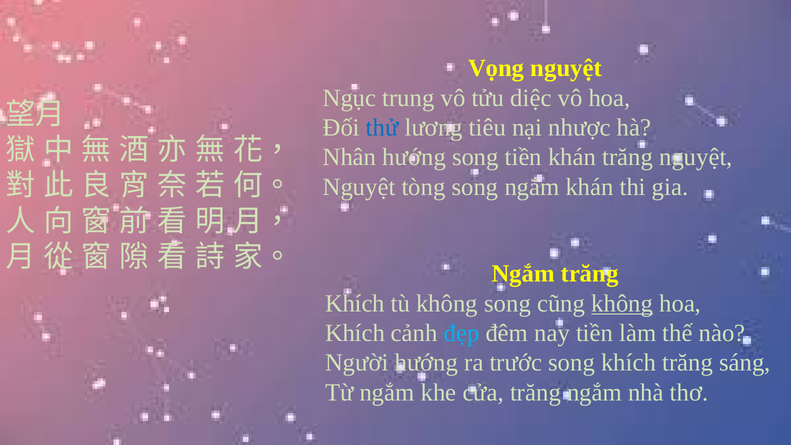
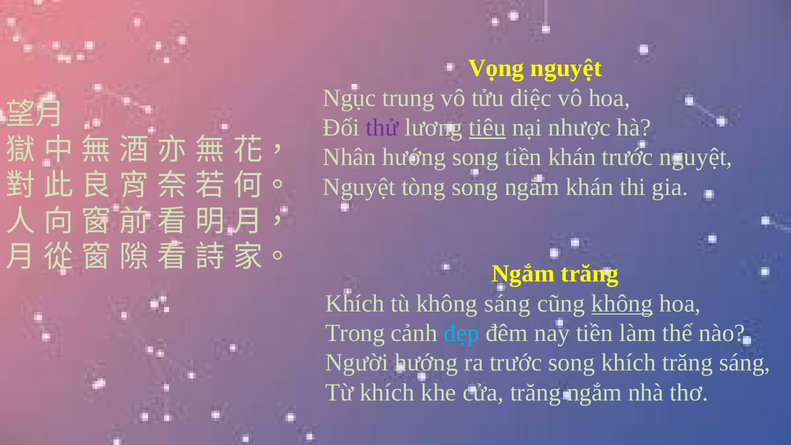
thử colour: blue -> purple
tiêu underline: none -> present
khán trăng: trăng -> trước
không song: song -> sáng
Khích at (355, 333): Khích -> Trong
Từ ngắm: ngắm -> khích
